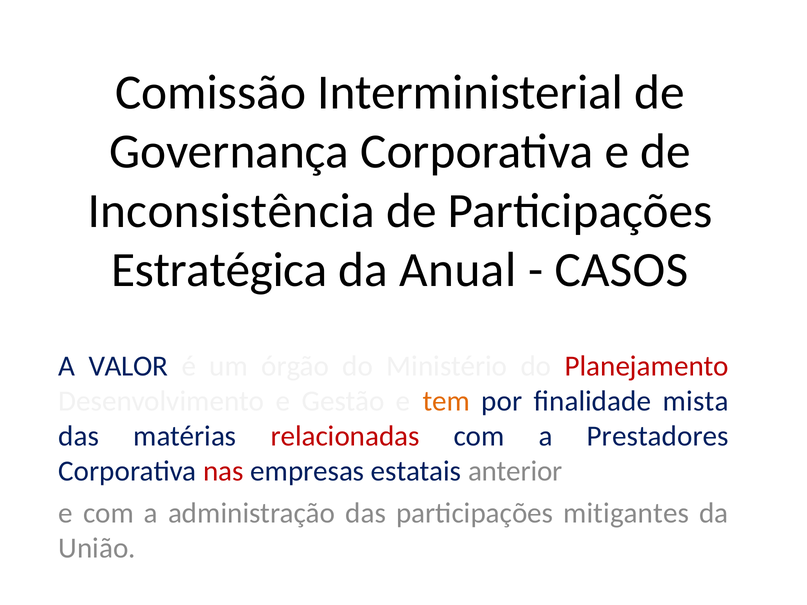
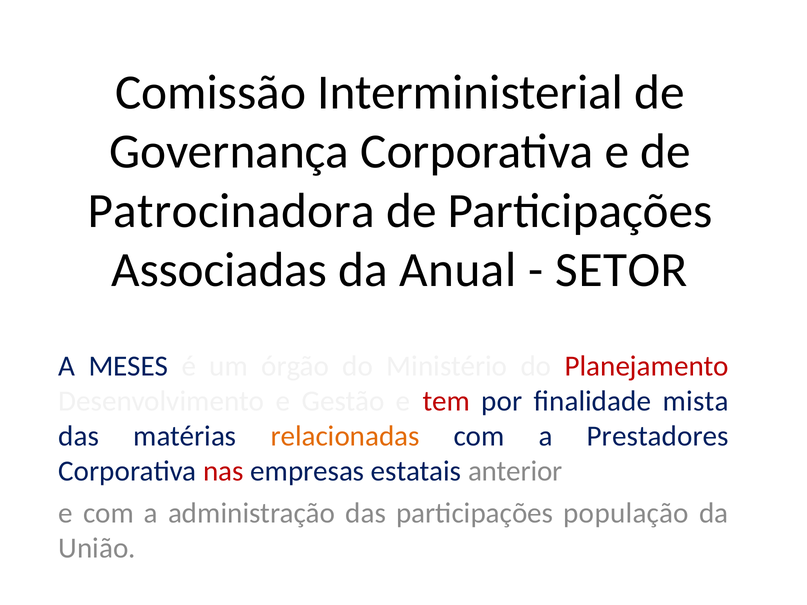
Inconsistência: Inconsistência -> Patrocinadora
Estratégica: Estratégica -> Associadas
CASOS: CASOS -> SETOR
VALOR: VALOR -> MESES
tem colour: orange -> red
relacionadas colour: red -> orange
mitigantes: mitigantes -> população
